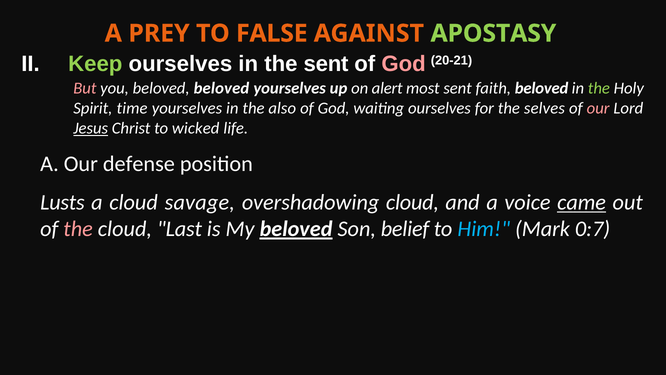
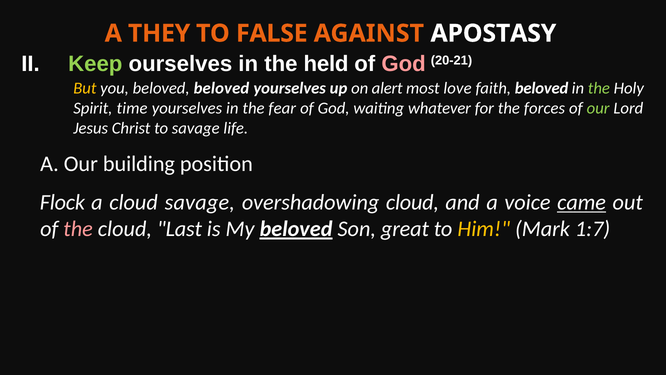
PREY: PREY -> THEY
APOSTASY colour: light green -> white
the sent: sent -> held
But colour: pink -> yellow
most sent: sent -> love
also: also -> fear
waiting ourselves: ourselves -> whatever
selves: selves -> forces
our at (598, 108) colour: pink -> light green
Jesus underline: present -> none
to wicked: wicked -> savage
defense: defense -> building
Lusts: Lusts -> Flock
belief: belief -> great
Him colour: light blue -> yellow
0:7: 0:7 -> 1:7
